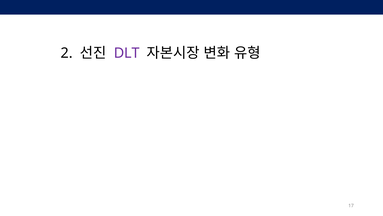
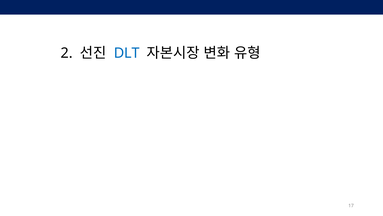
DLT colour: purple -> blue
